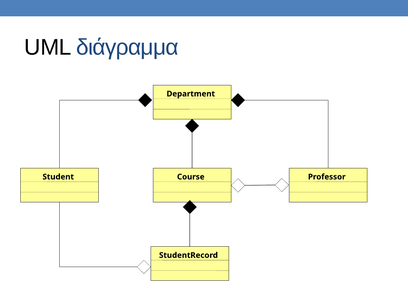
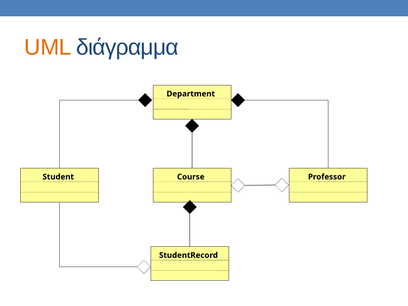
UML colour: black -> orange
